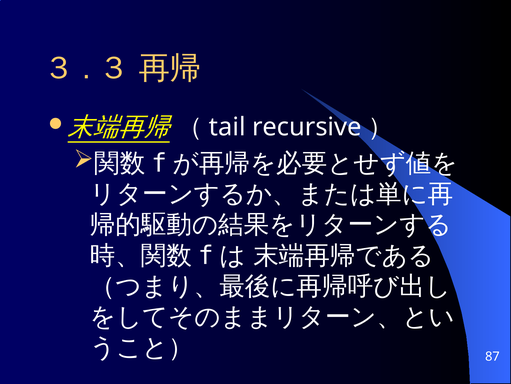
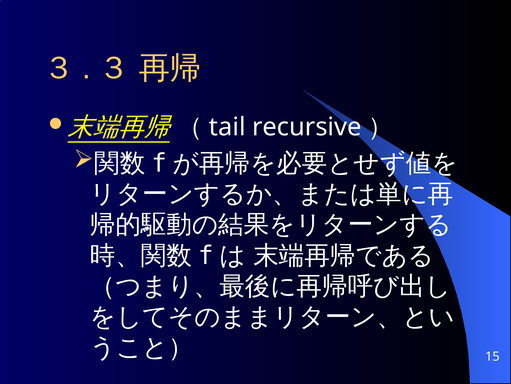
87: 87 -> 15
